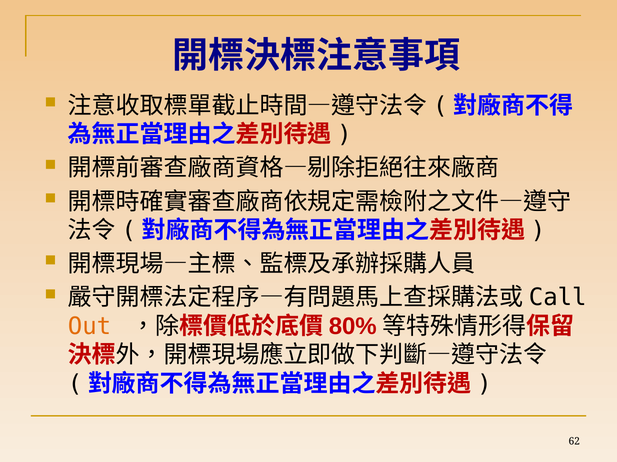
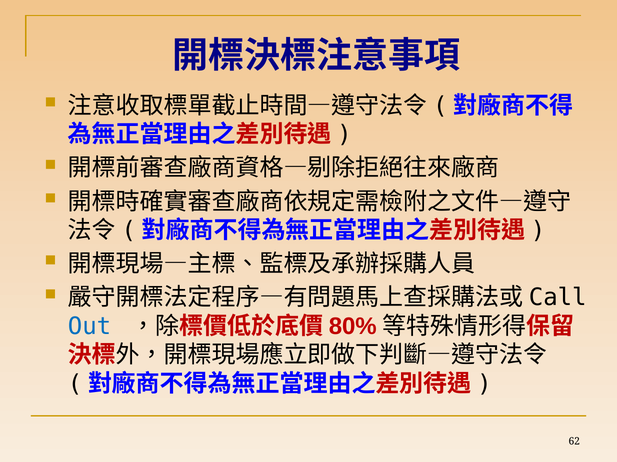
Out colour: orange -> blue
